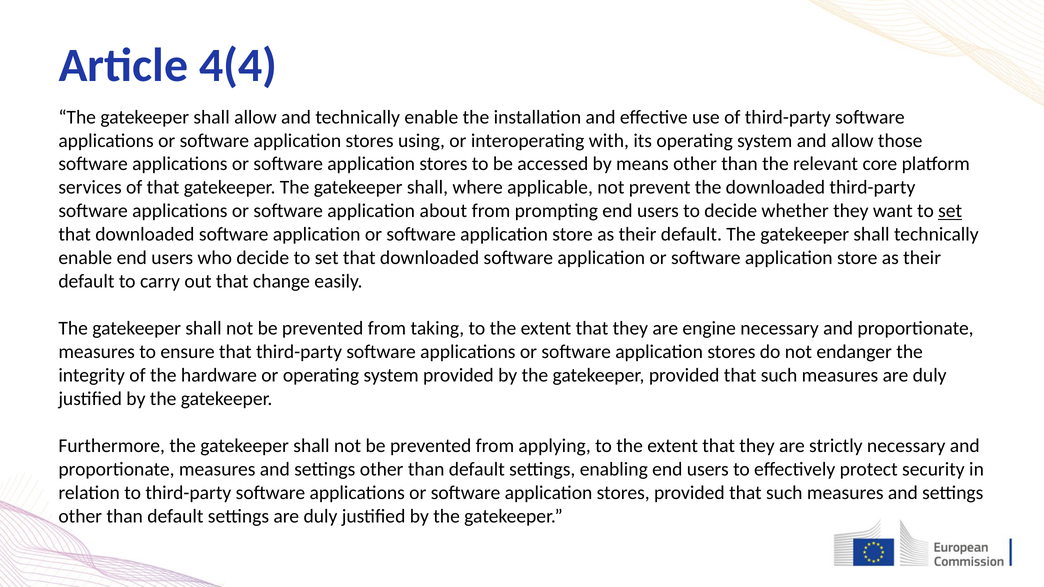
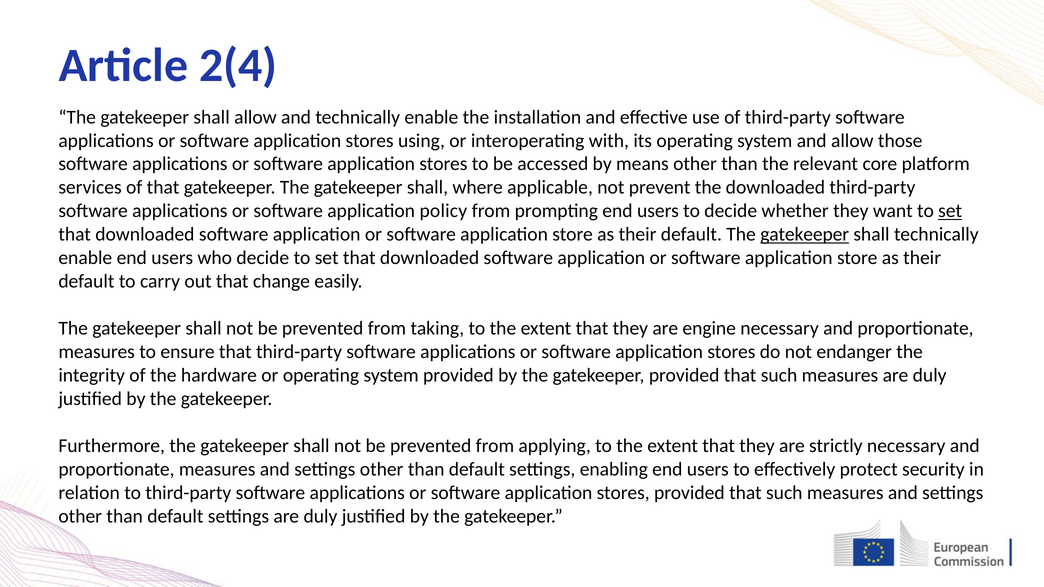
4(4: 4(4 -> 2(4
about: about -> policy
gatekeeper at (805, 235) underline: none -> present
